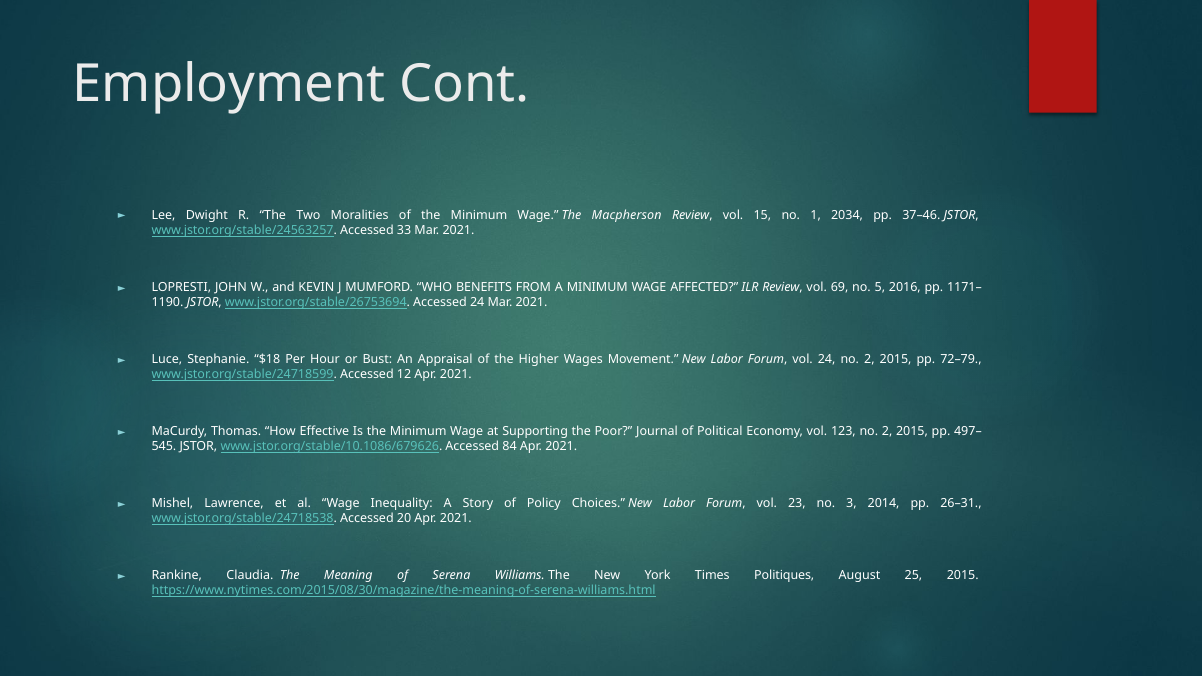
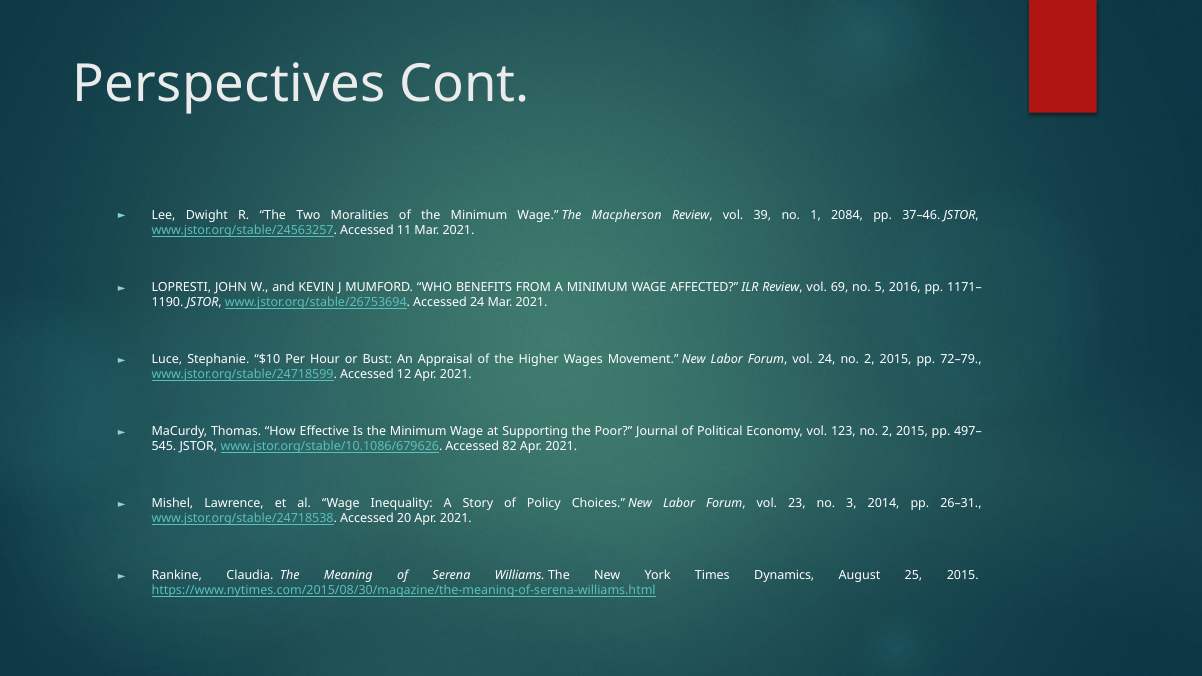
Employment: Employment -> Perspectives
15: 15 -> 39
2034: 2034 -> 2084
33: 33 -> 11
$18: $18 -> $10
84: 84 -> 82
Politiques: Politiques -> Dynamics
